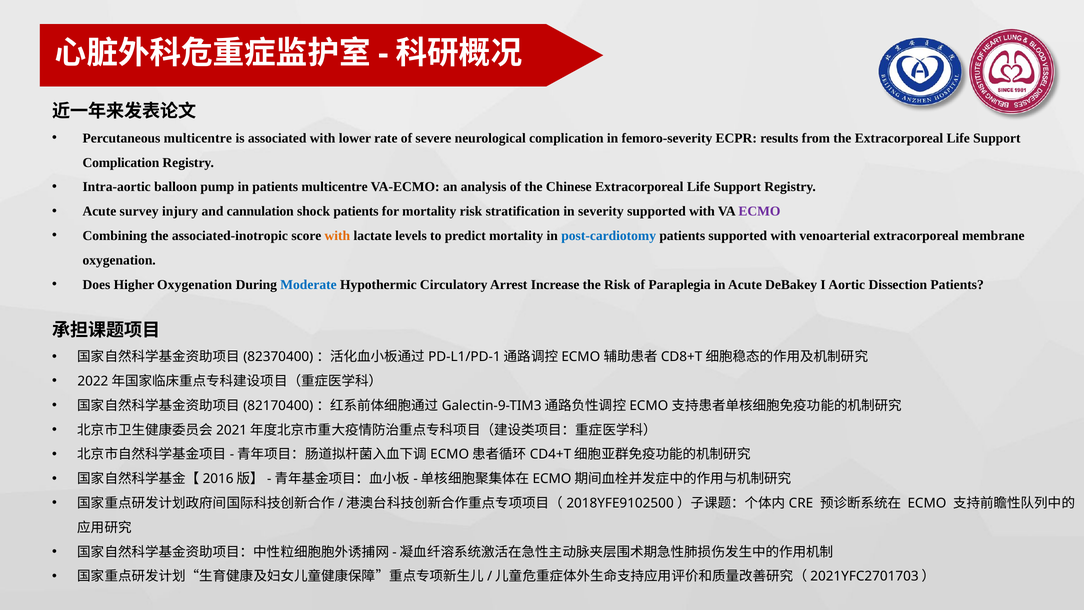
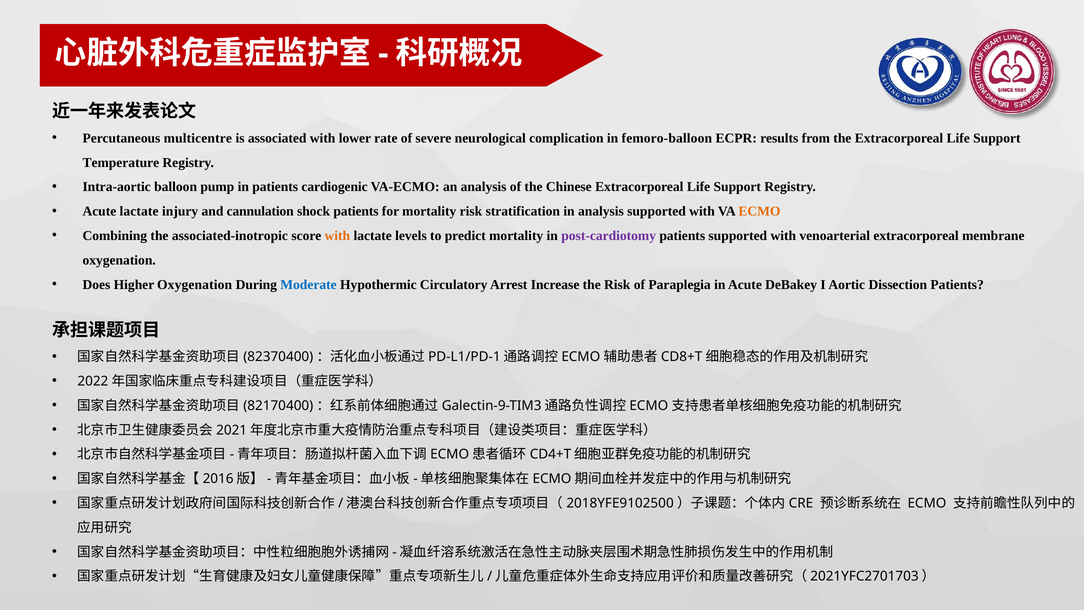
femoro-severity: femoro-severity -> femoro-balloon
Complication at (121, 162): Complication -> Temperature
patients multicentre: multicentre -> cardiogenic
Acute survey: survey -> lactate
in severity: severity -> analysis
ECMO at (759, 211) colour: purple -> orange
post-cardiotomy colour: blue -> purple
